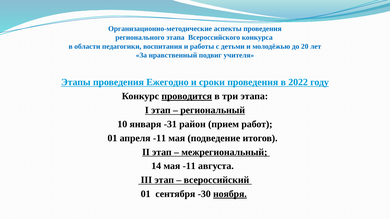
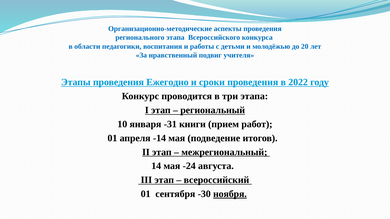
проводится underline: present -> none
район: район -> книги
апреля -11: -11 -> -14
мая -11: -11 -> -24
